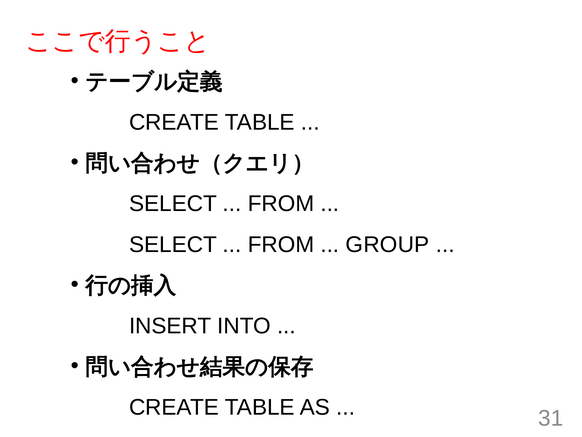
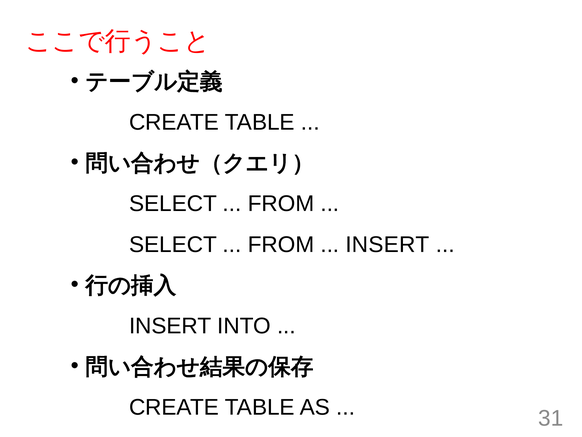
GROUP at (387, 244): GROUP -> INSERT
